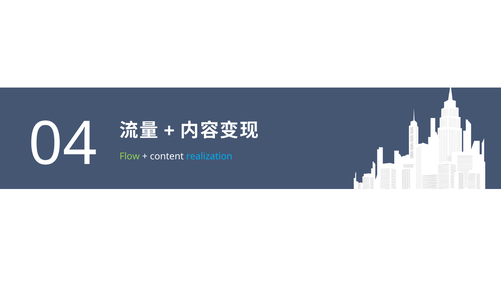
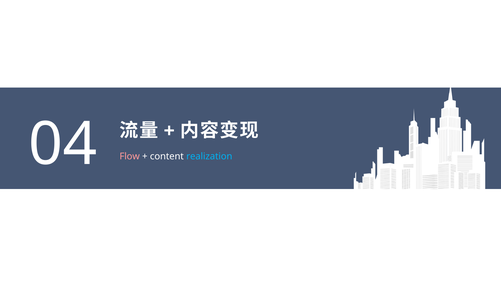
Flow colour: light green -> pink
